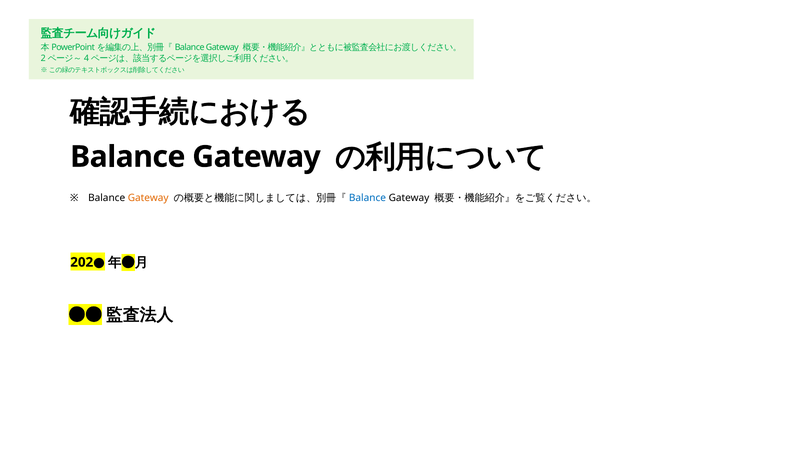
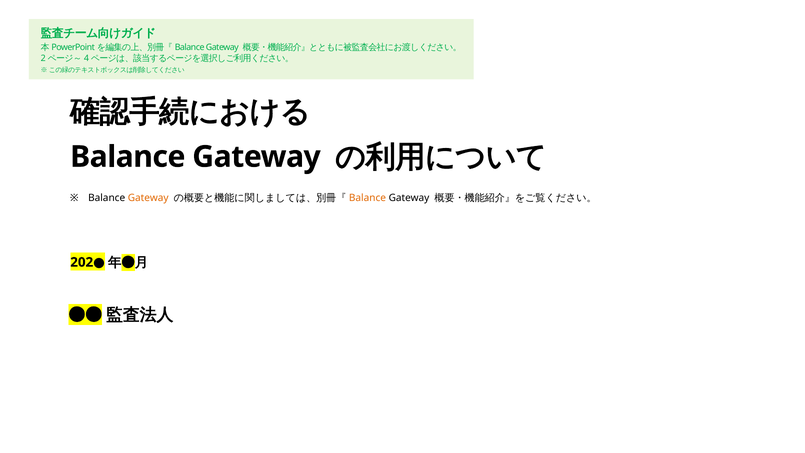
Balance at (367, 198) colour: blue -> orange
